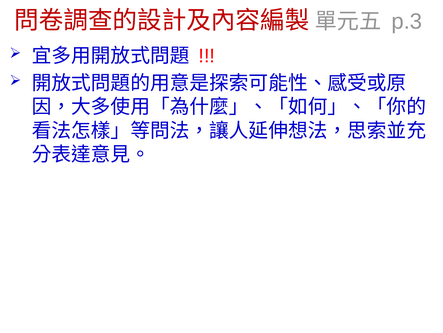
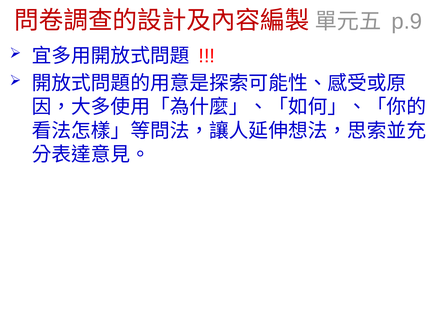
p.3: p.3 -> p.9
